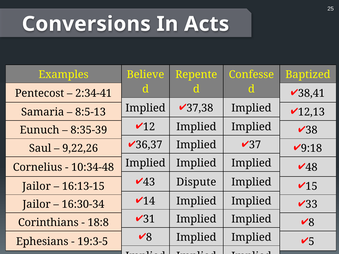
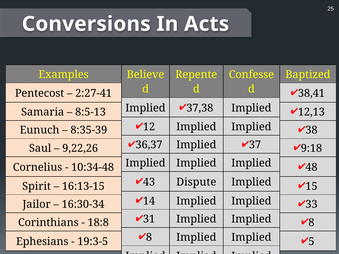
2:34-41: 2:34-41 -> 2:27-41
Jailor at (37, 186): Jailor -> Spirit
